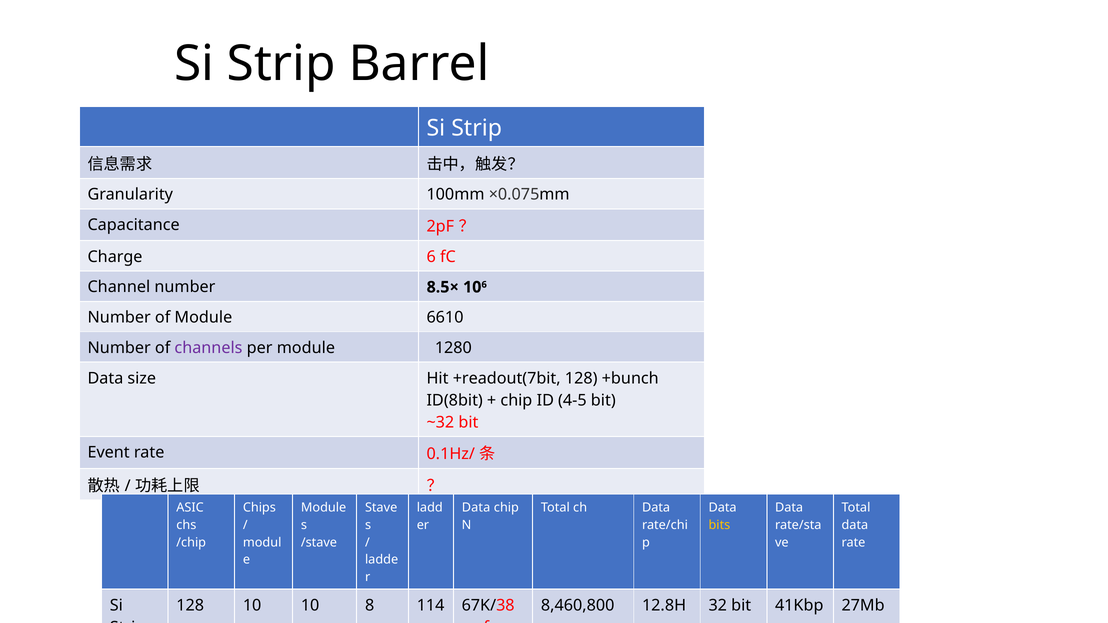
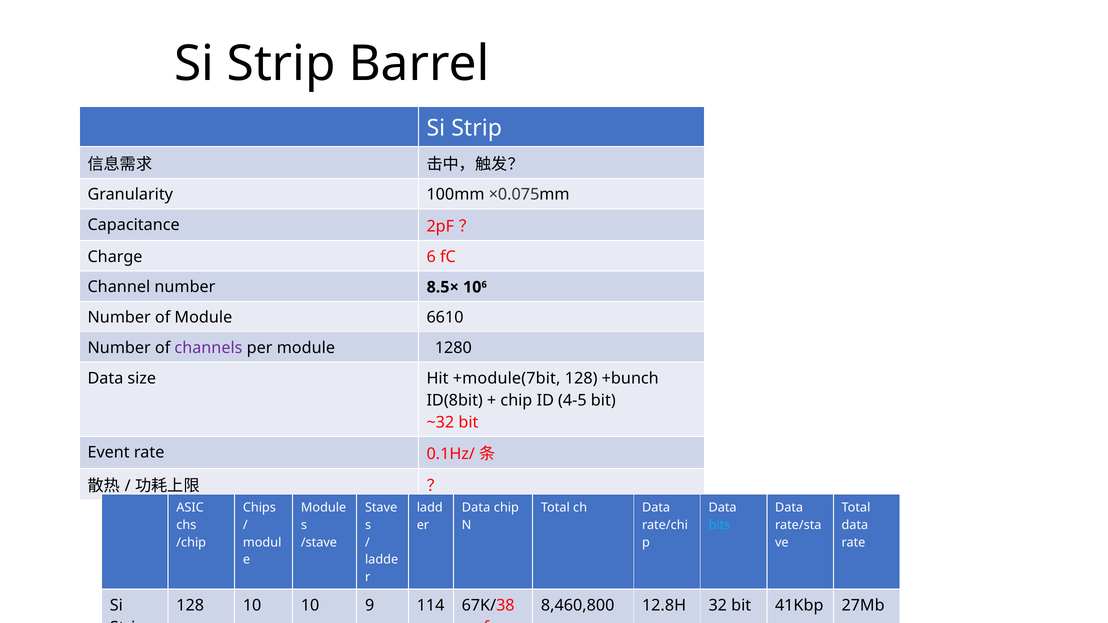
+readout(7bit: +readout(7bit -> +module(7bit
bits colour: yellow -> light blue
8: 8 -> 9
